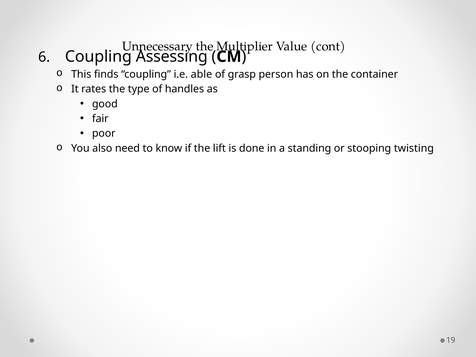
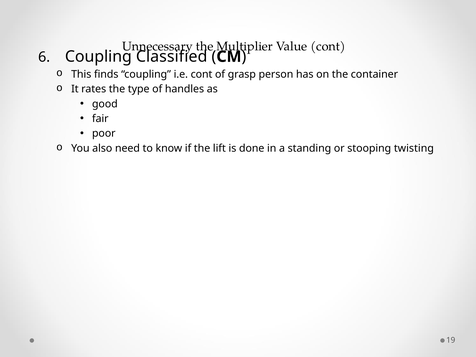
Assessing: Assessing -> Classified
i.e able: able -> cont
